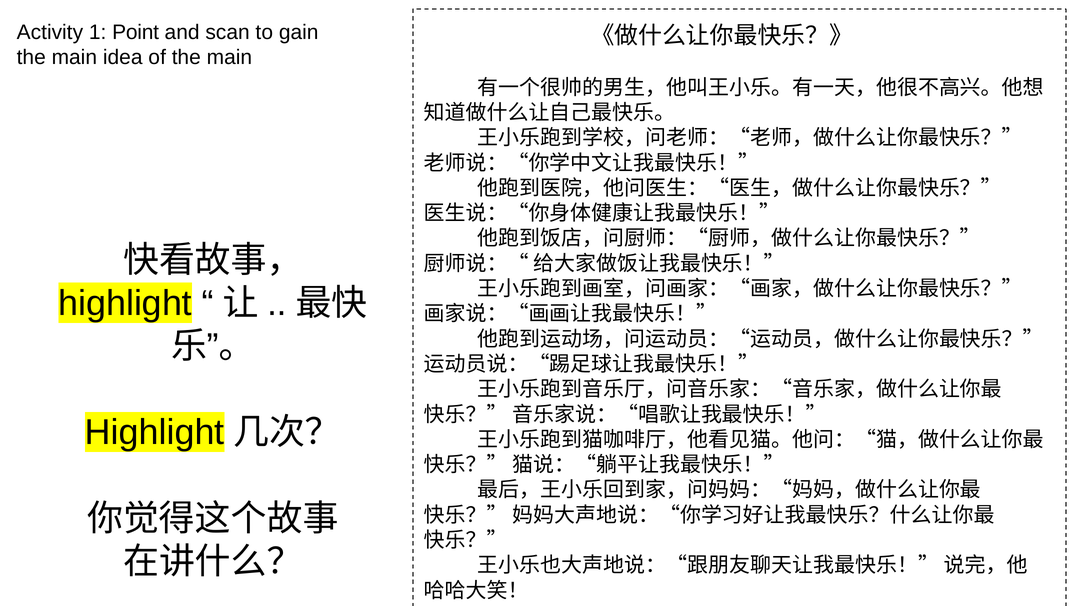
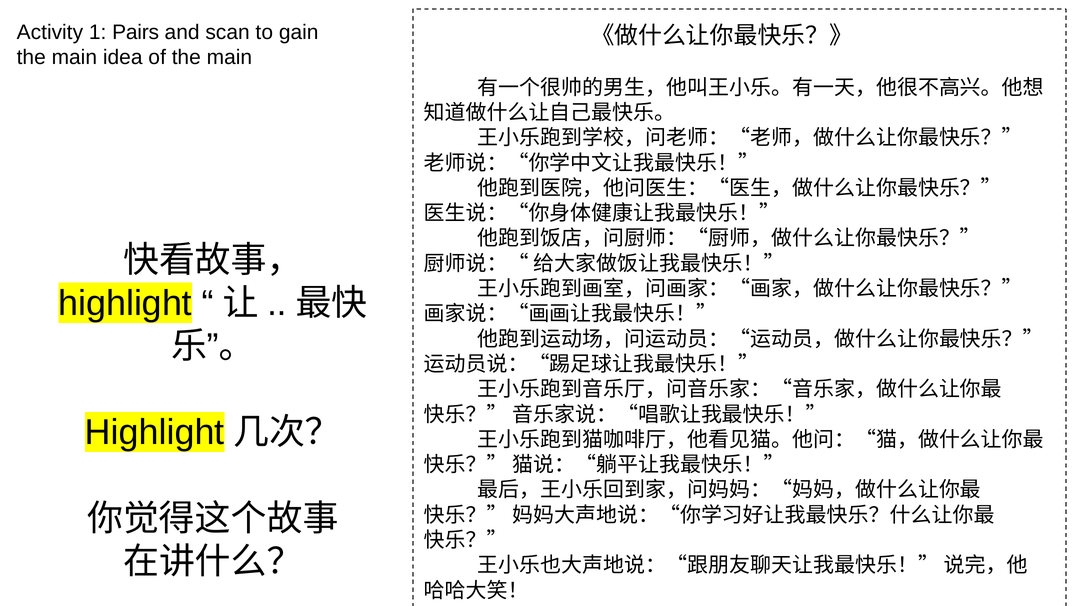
Point: Point -> Pairs
